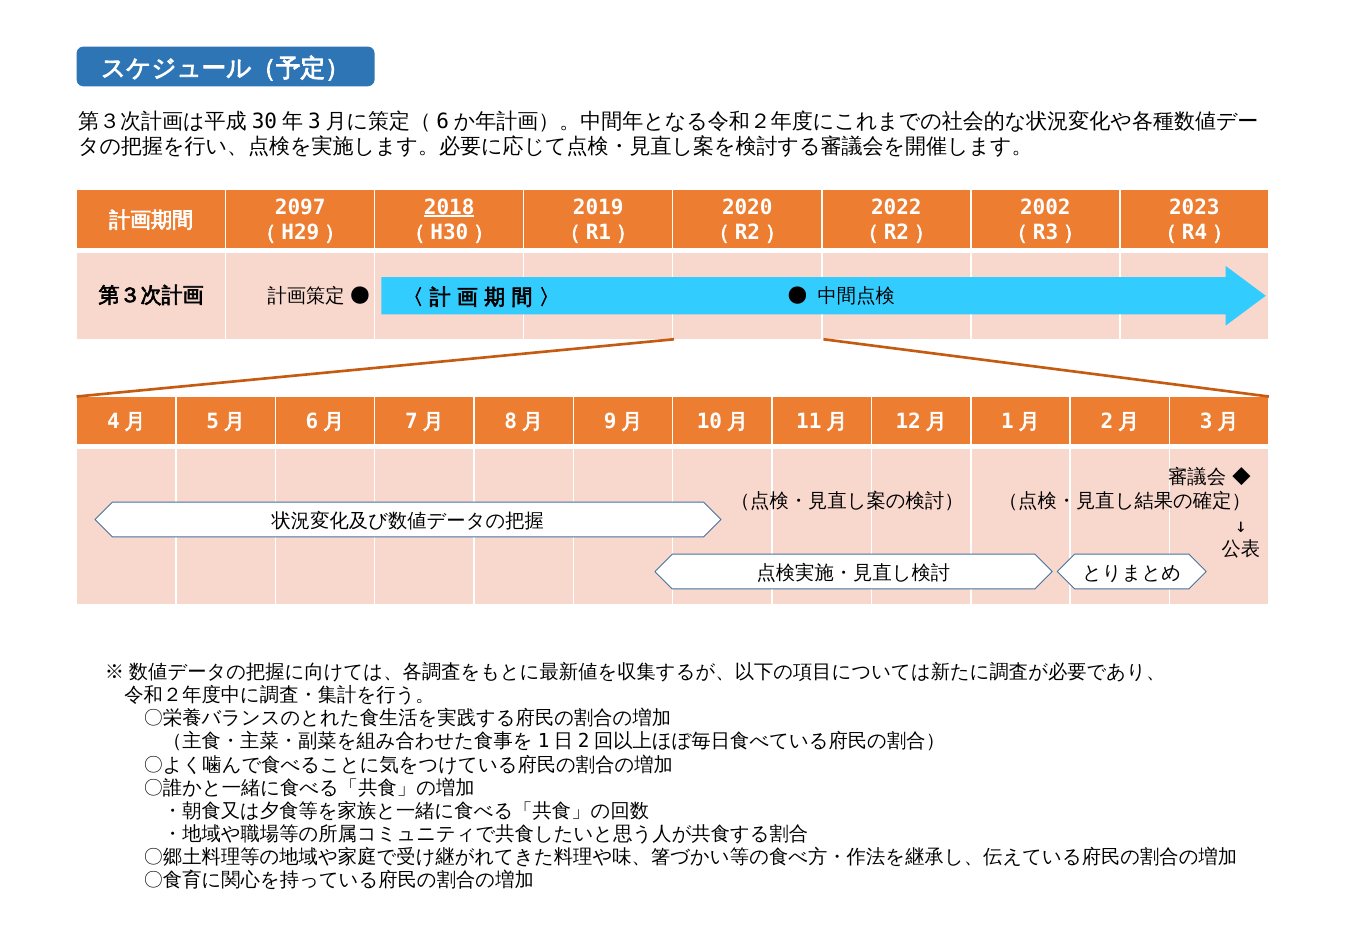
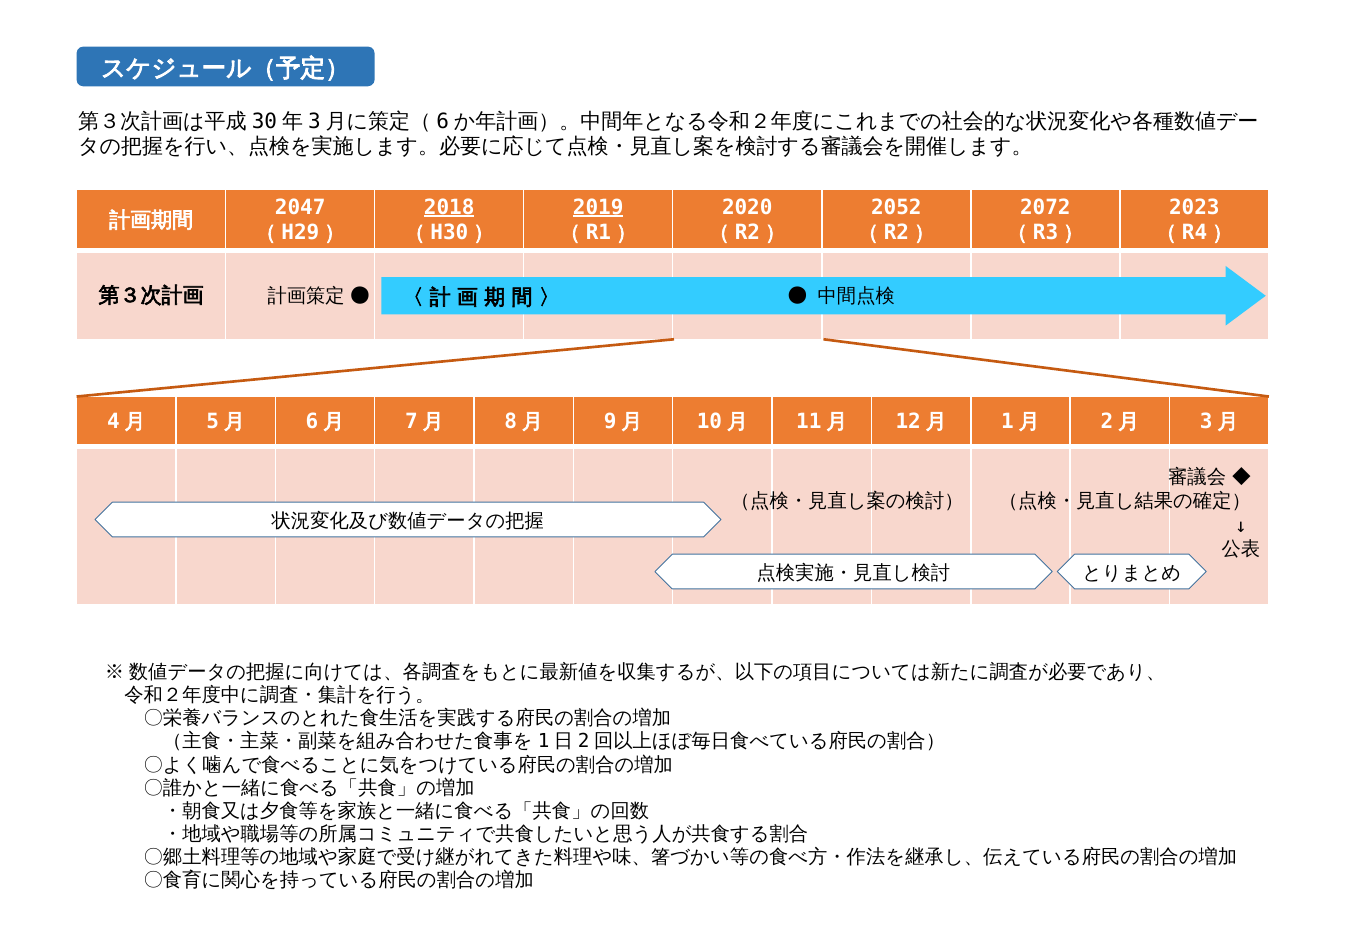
2097: 2097 -> 2047
2019 underline: none -> present
2022: 2022 -> 2052
2002: 2002 -> 2072
